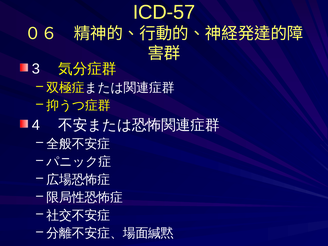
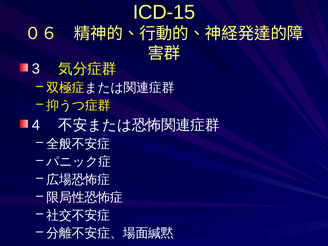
ICD-57: ICD-57 -> ICD-15
